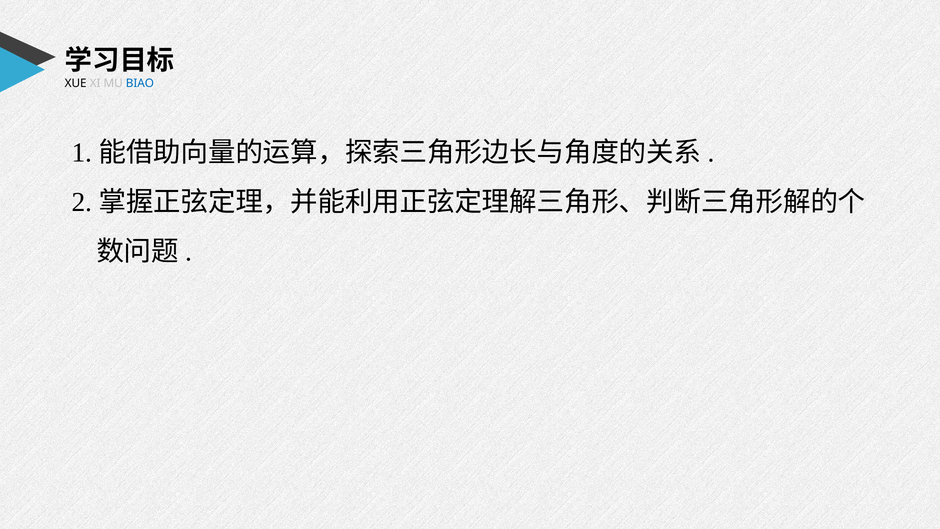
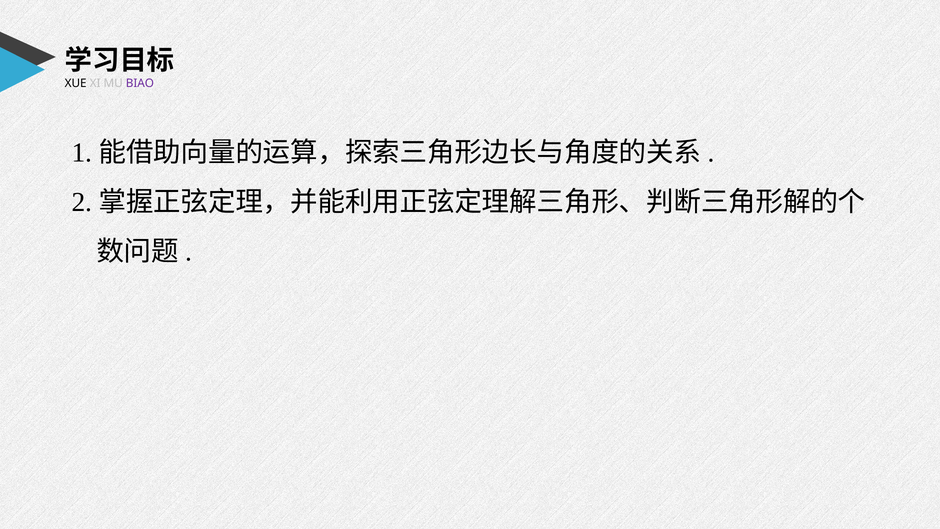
BIAO colour: blue -> purple
